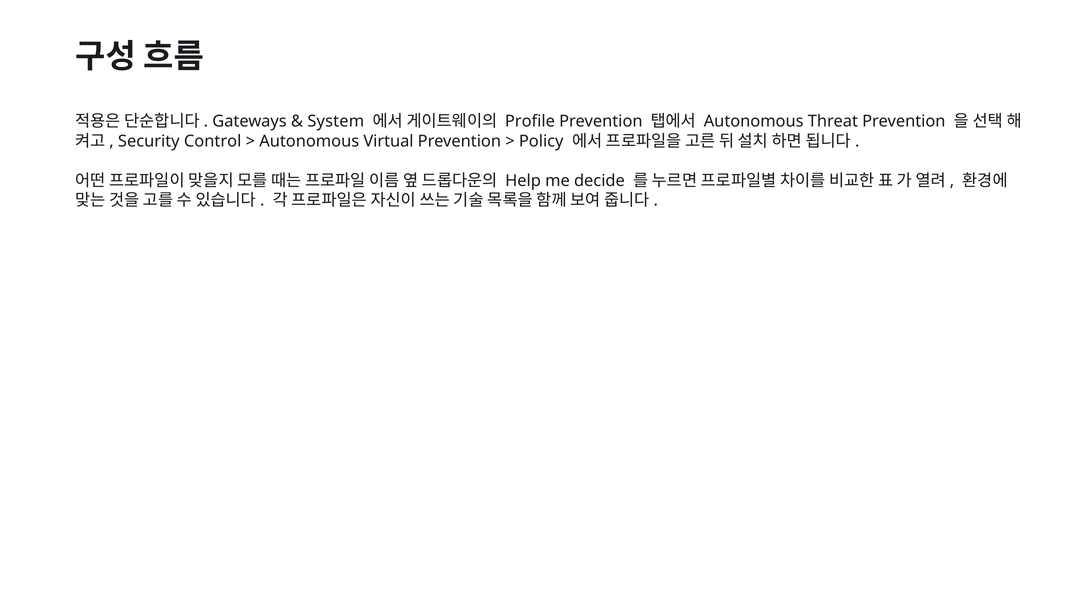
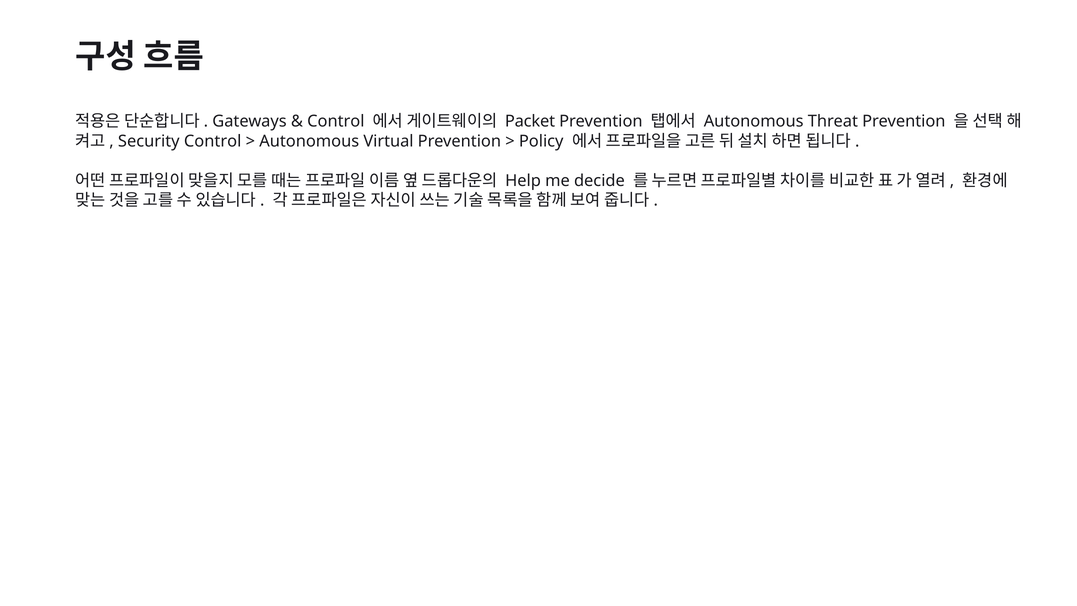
System at (336, 121): System -> Control
Profile: Profile -> Packet
